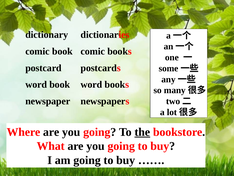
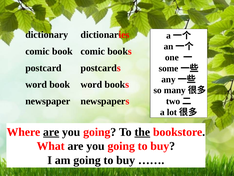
are at (51, 132) underline: none -> present
